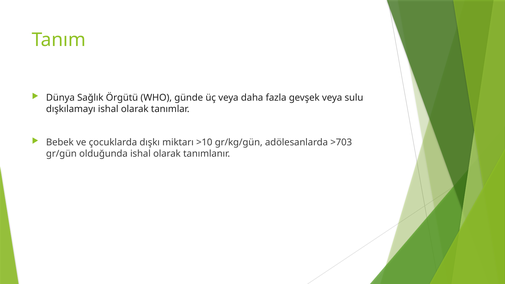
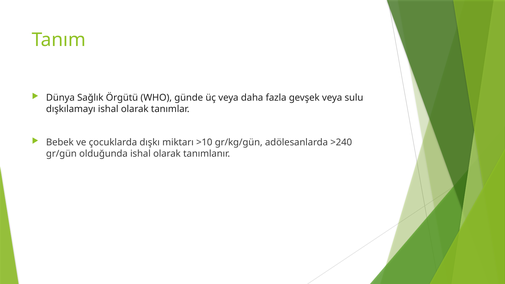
>703: >703 -> >240
